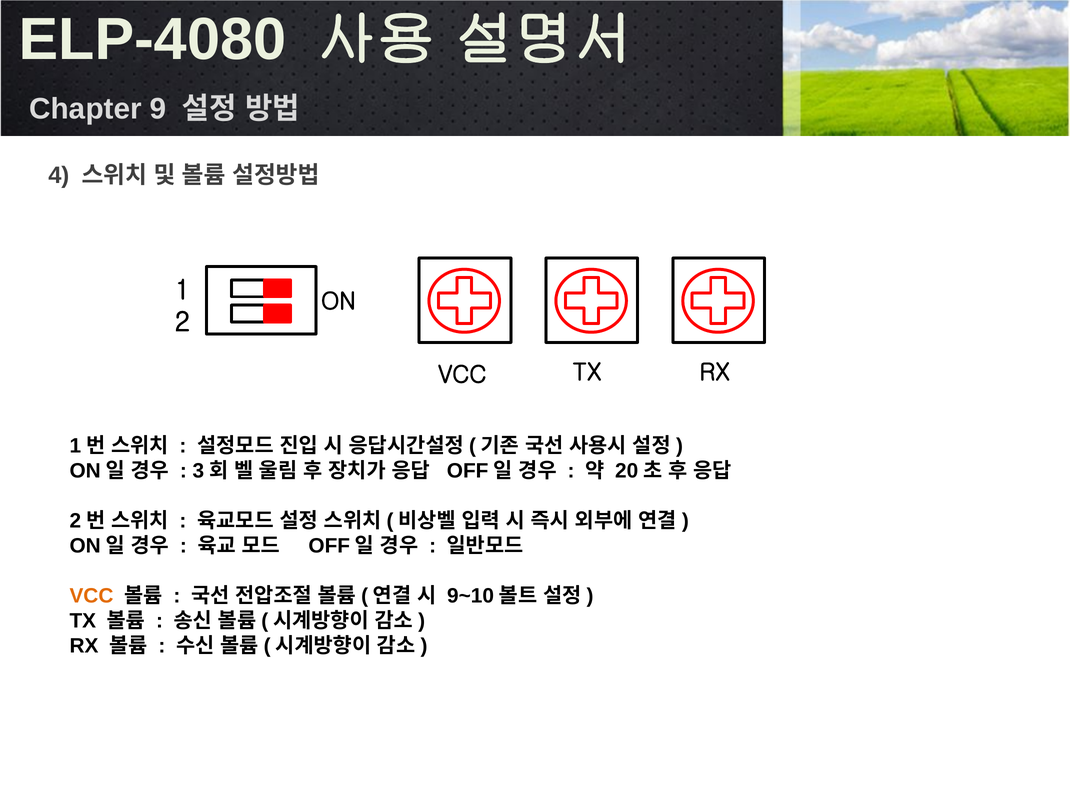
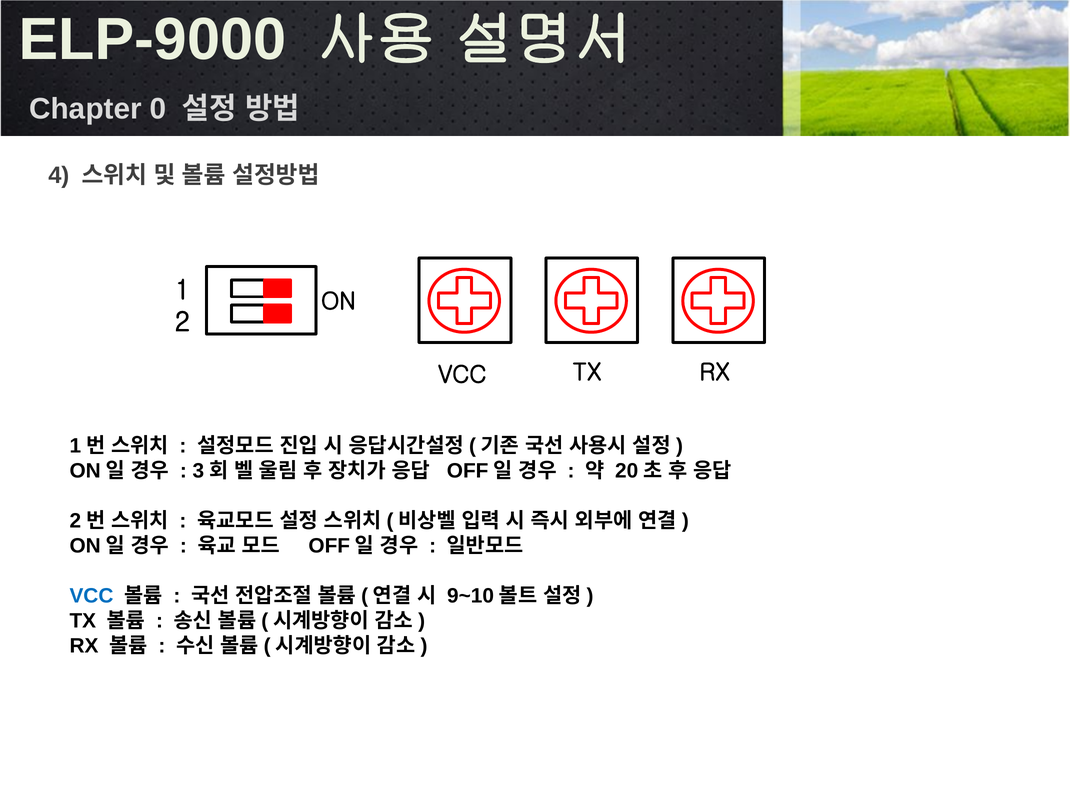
ELP-4080: ELP-4080 -> ELP-9000
9: 9 -> 0
VCC at (91, 596) colour: orange -> blue
